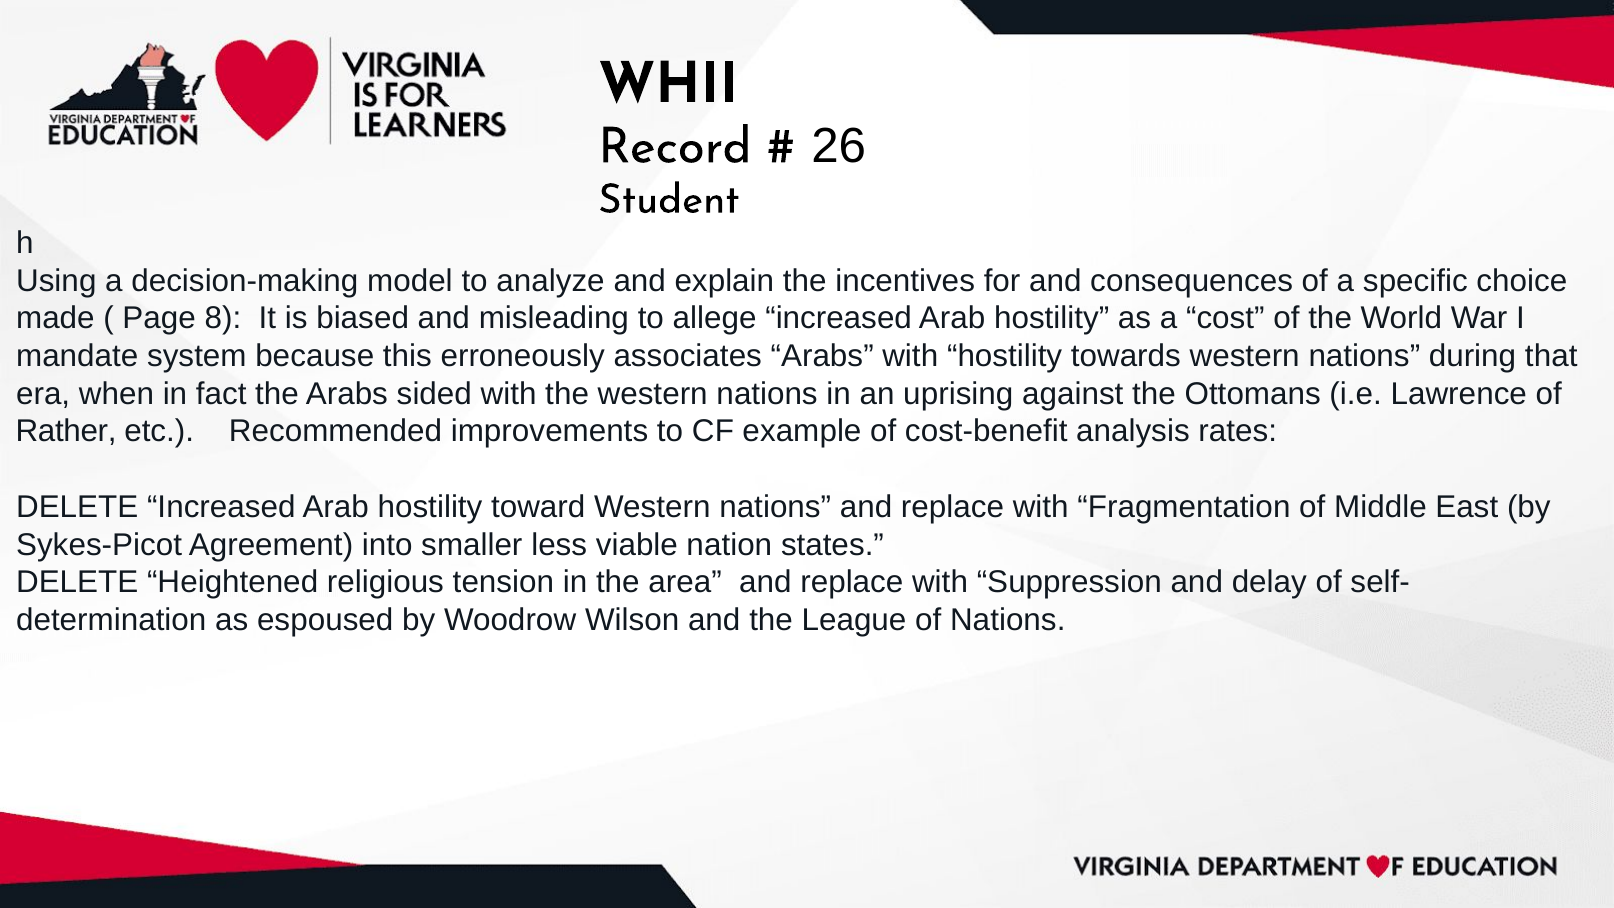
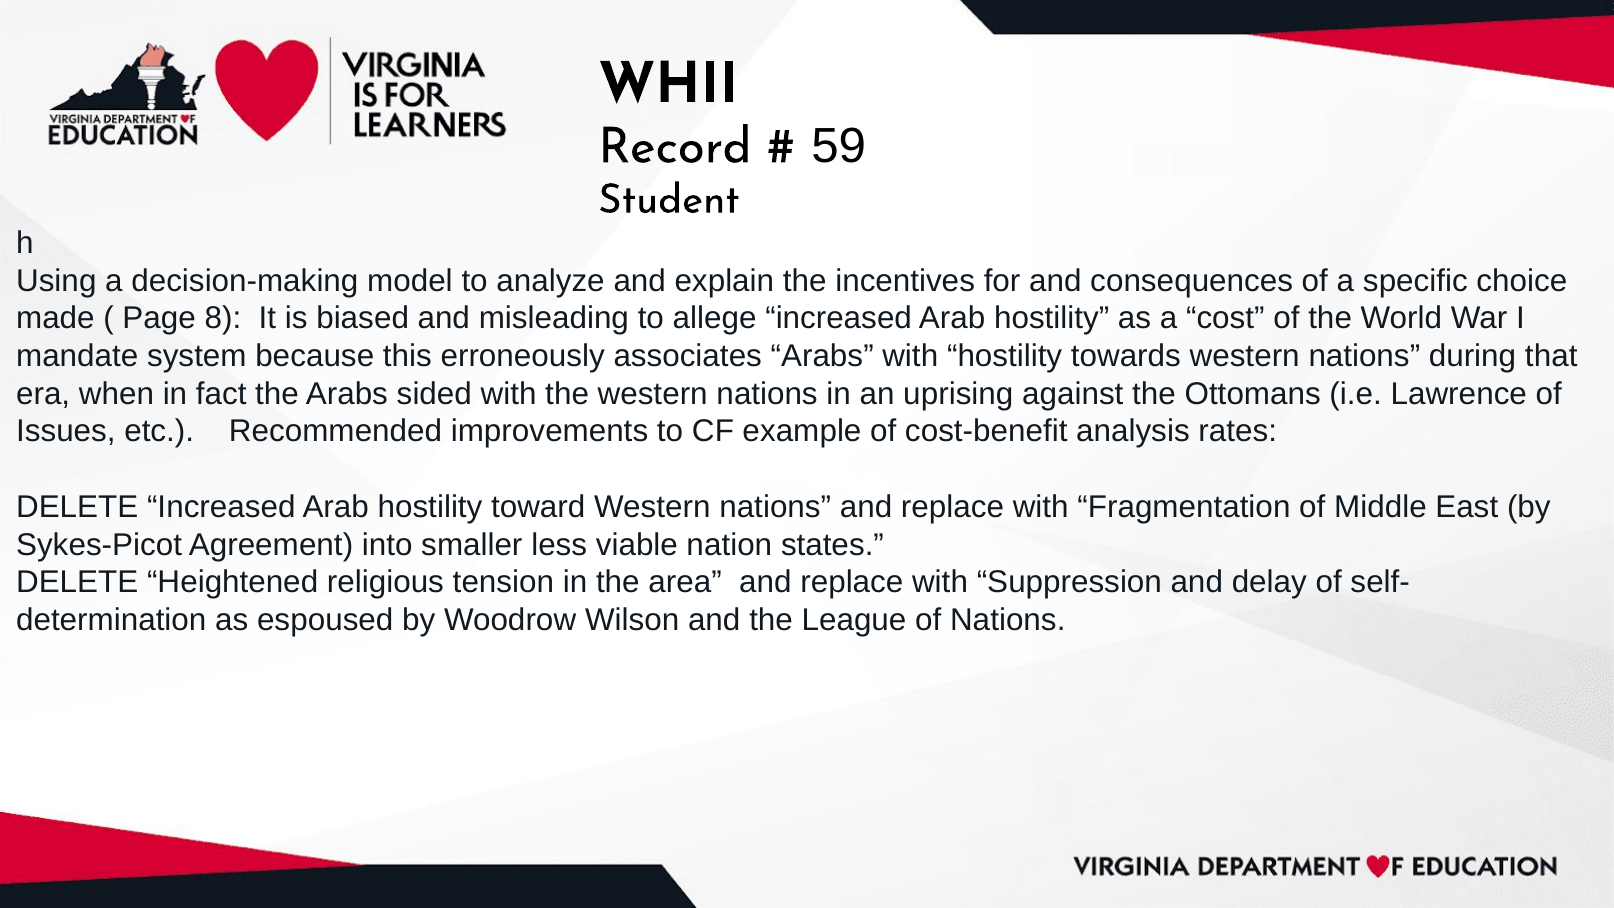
26: 26 -> 59
Rather: Rather -> Issues
